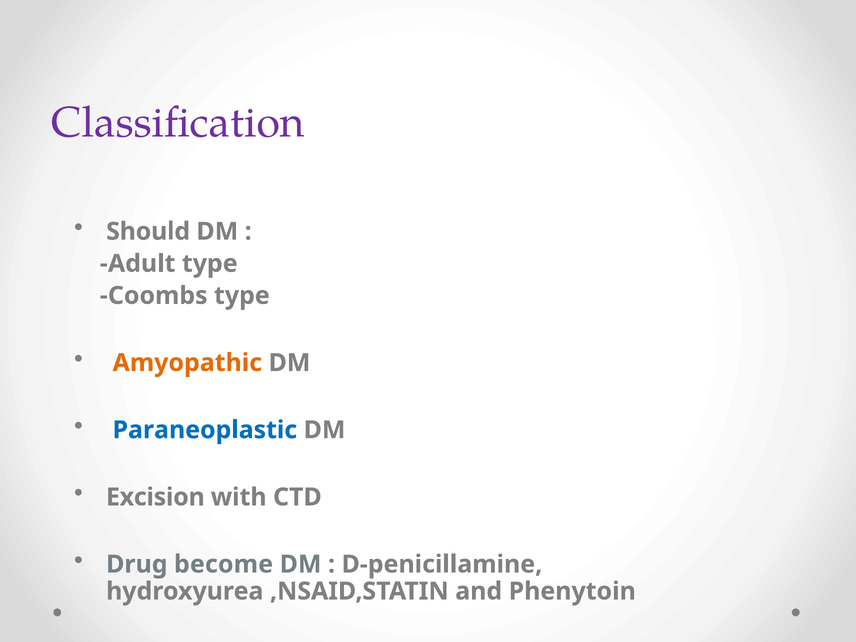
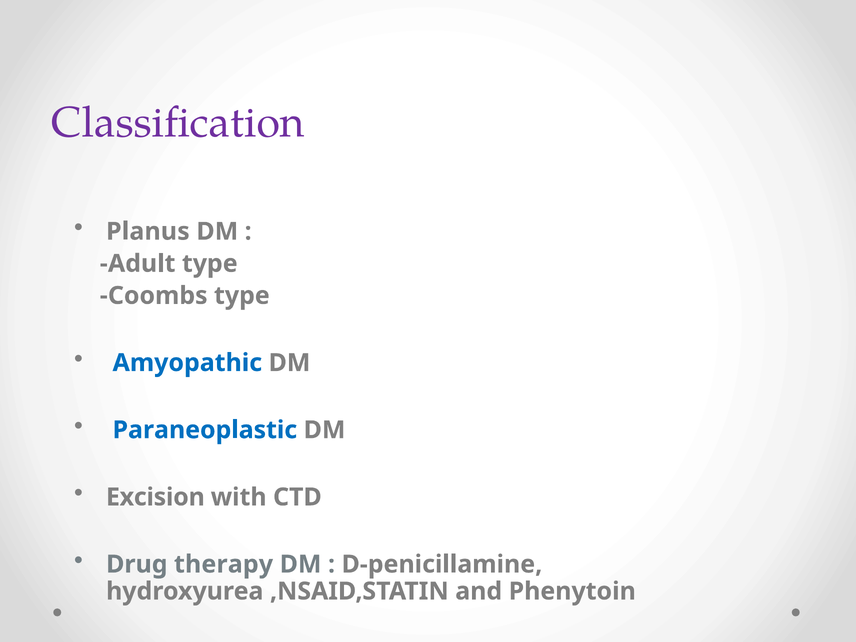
Should: Should -> Planus
Amyopathic colour: orange -> blue
become: become -> therapy
